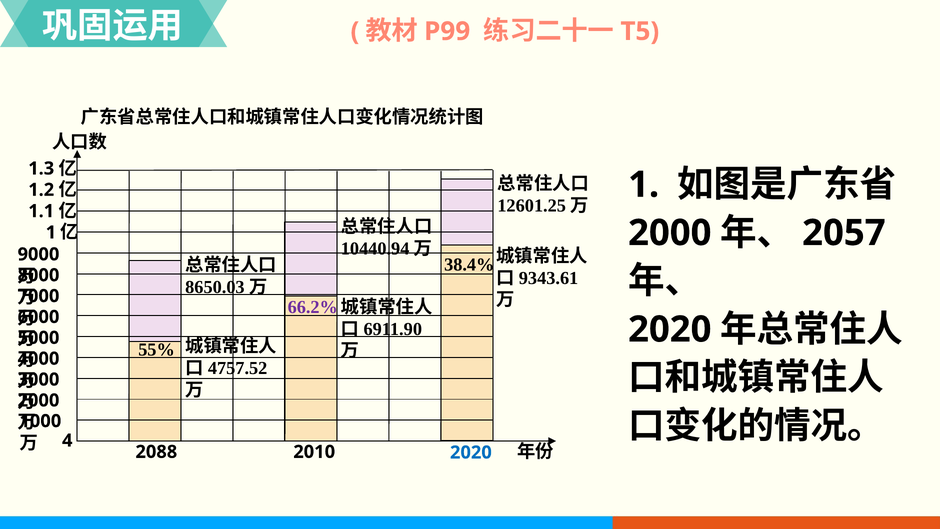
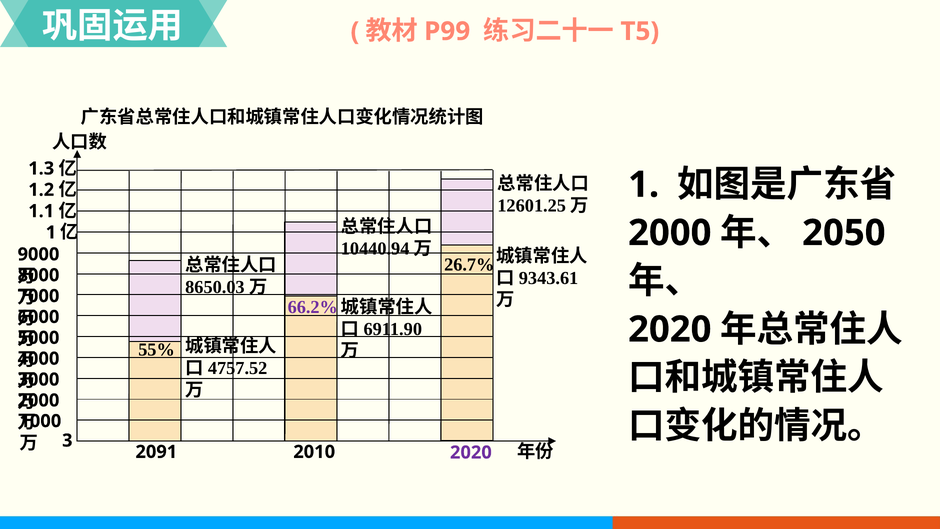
2057: 2057 -> 2050
38.4%: 38.4% -> 26.7%
4: 4 -> 3
2088: 2088 -> 2091
2020 at (471, 452) colour: blue -> purple
